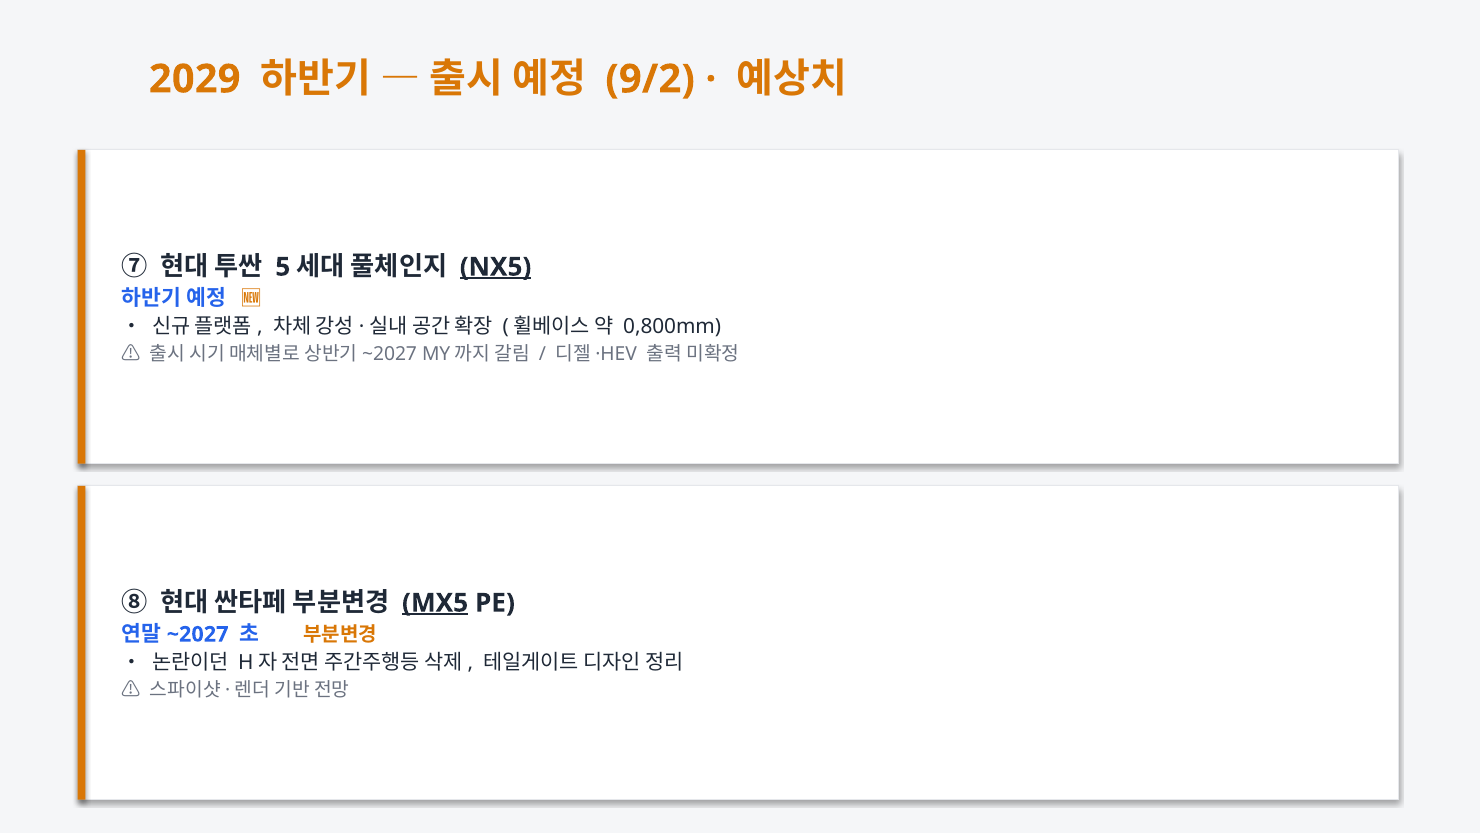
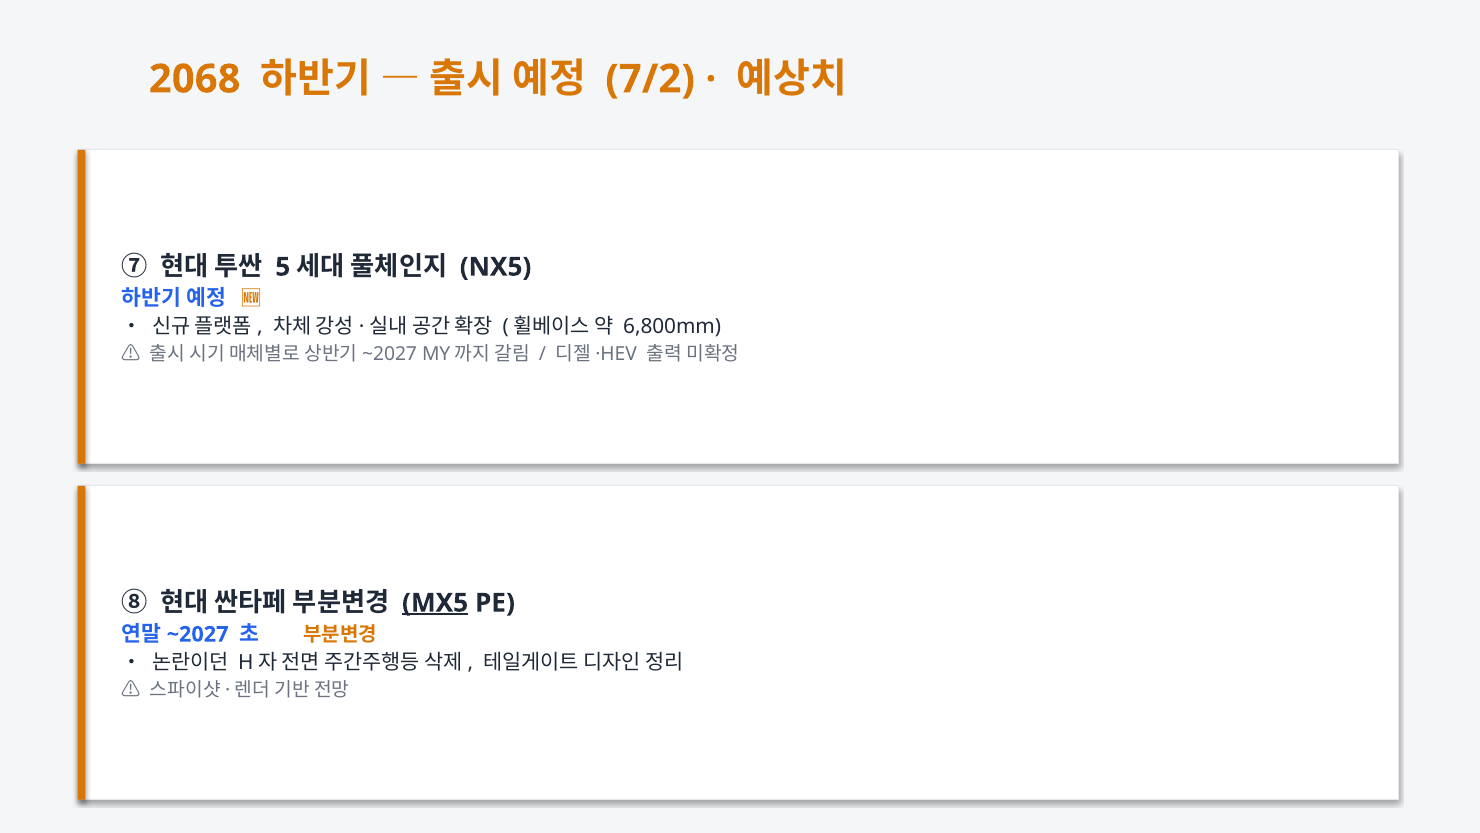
2029: 2029 -> 2068
9/2: 9/2 -> 7/2
NX5 underline: present -> none
0,800mm: 0,800mm -> 6,800mm
